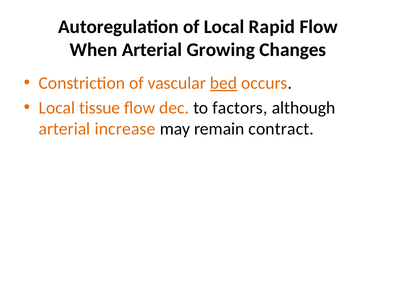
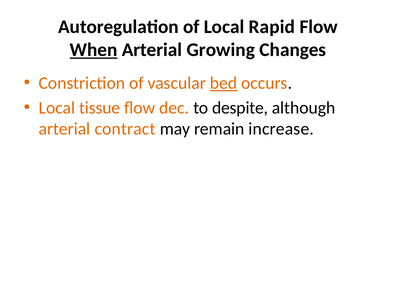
When underline: none -> present
factors: factors -> despite
increase: increase -> contract
contract: contract -> increase
